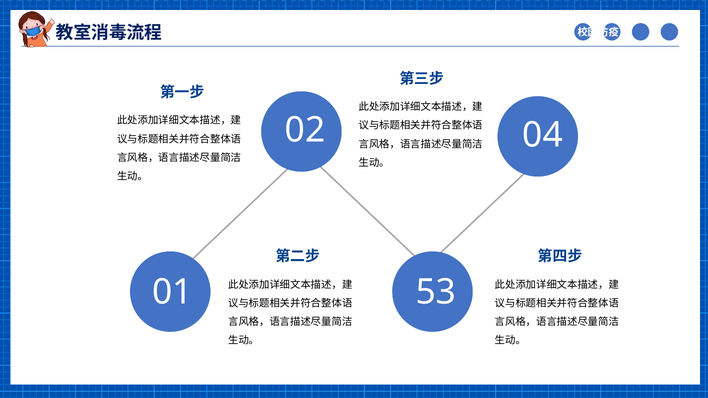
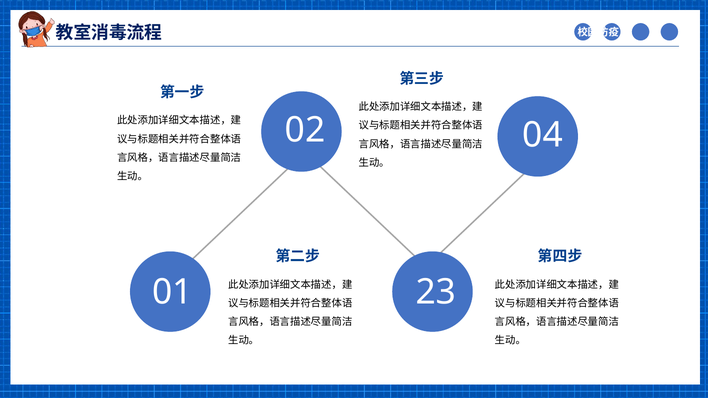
53: 53 -> 23
